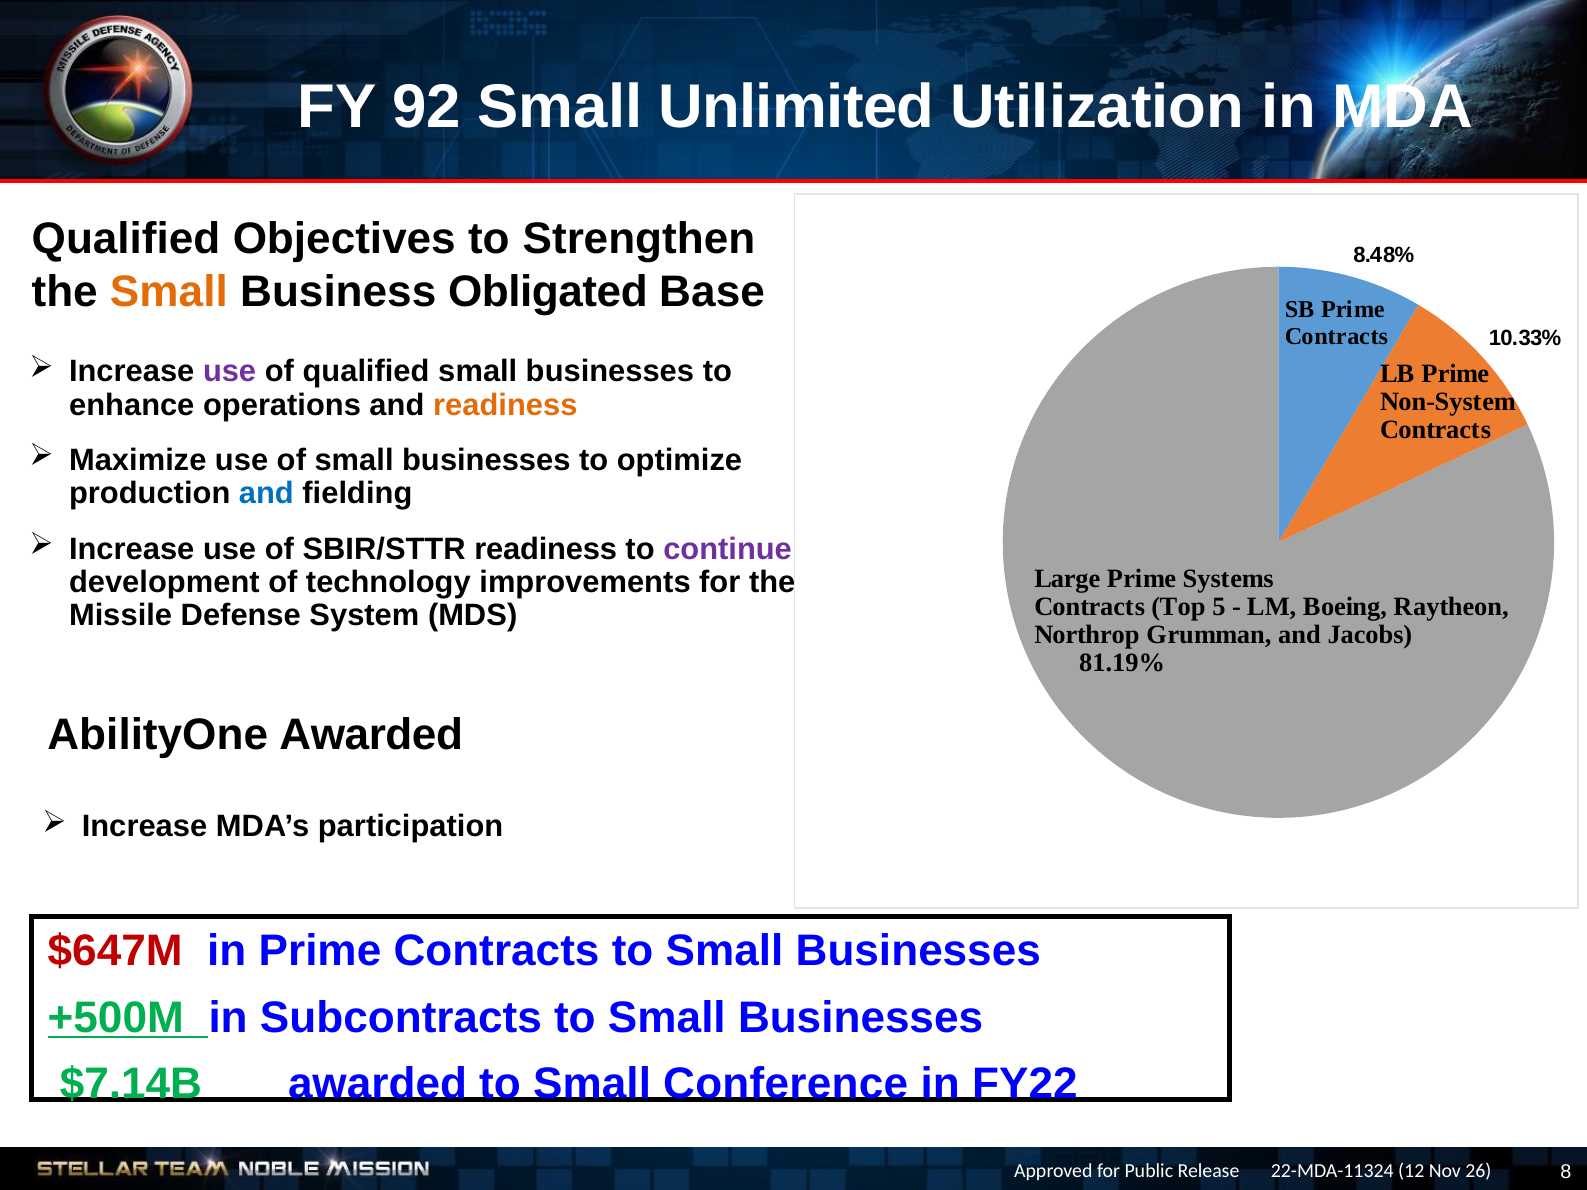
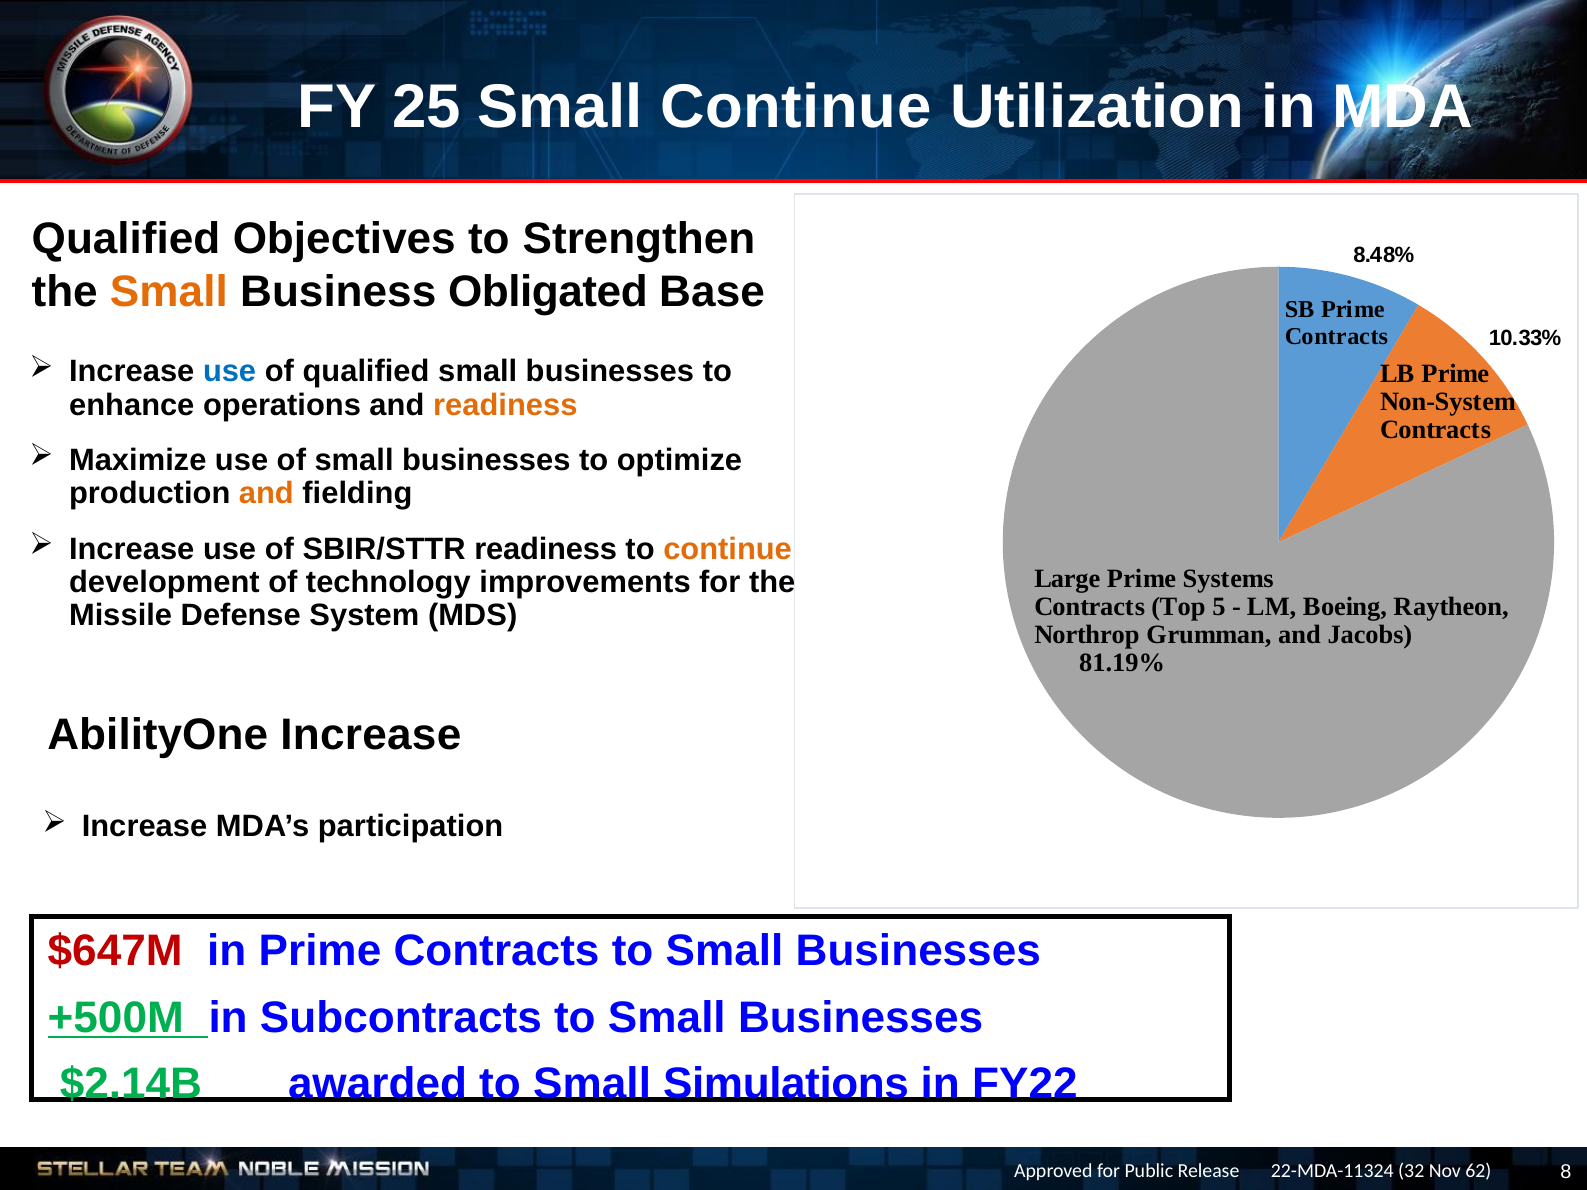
92: 92 -> 25
Small Unlimited: Unlimited -> Continue
use at (230, 372) colour: purple -> blue
and at (266, 494) colour: blue -> orange
continue at (728, 549) colour: purple -> orange
AbilityOne Awarded: Awarded -> Increase
$7.14B: $7.14B -> $2.14B
Conference: Conference -> Simulations
12: 12 -> 32
26: 26 -> 62
